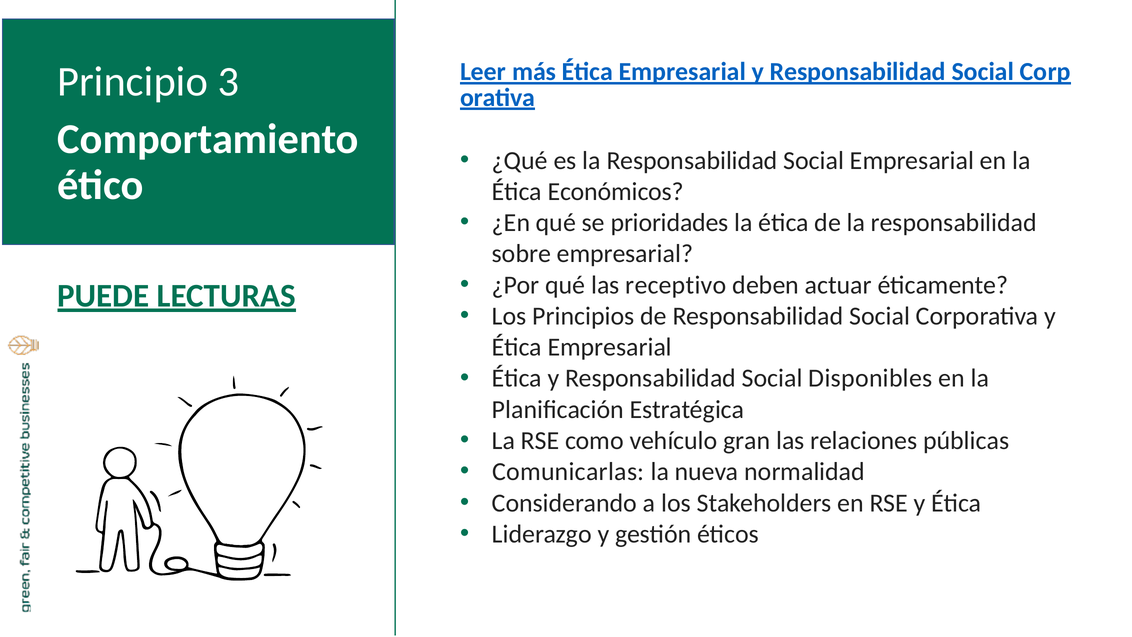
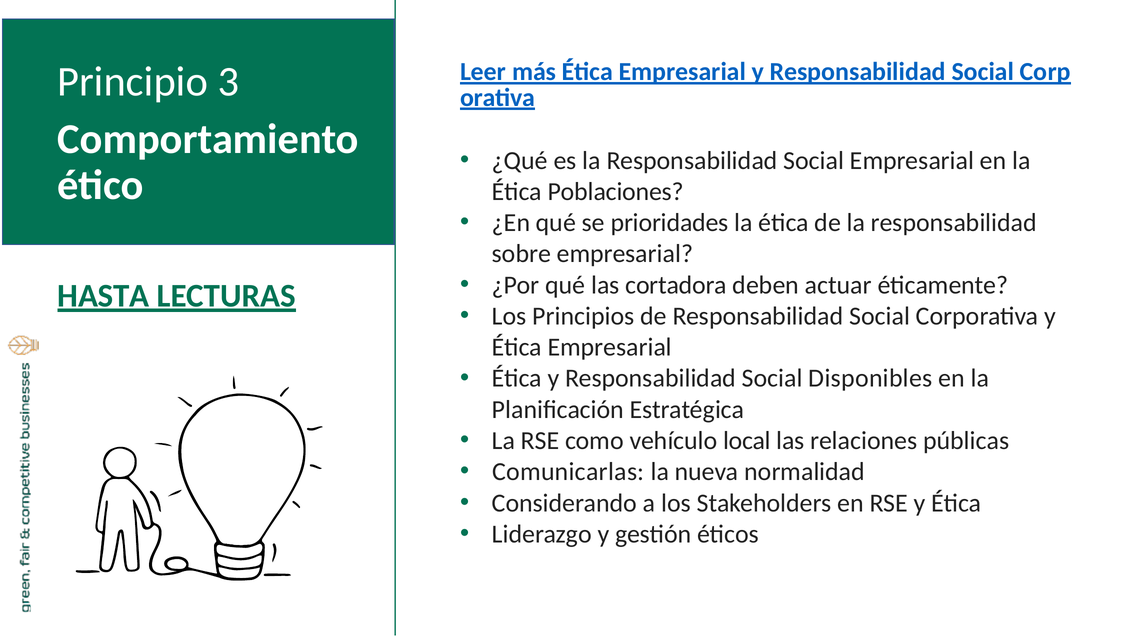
Económicos: Económicos -> Poblaciones
receptivo: receptivo -> cortadora
PUEDE: PUEDE -> HASTA
gran: gran -> local
